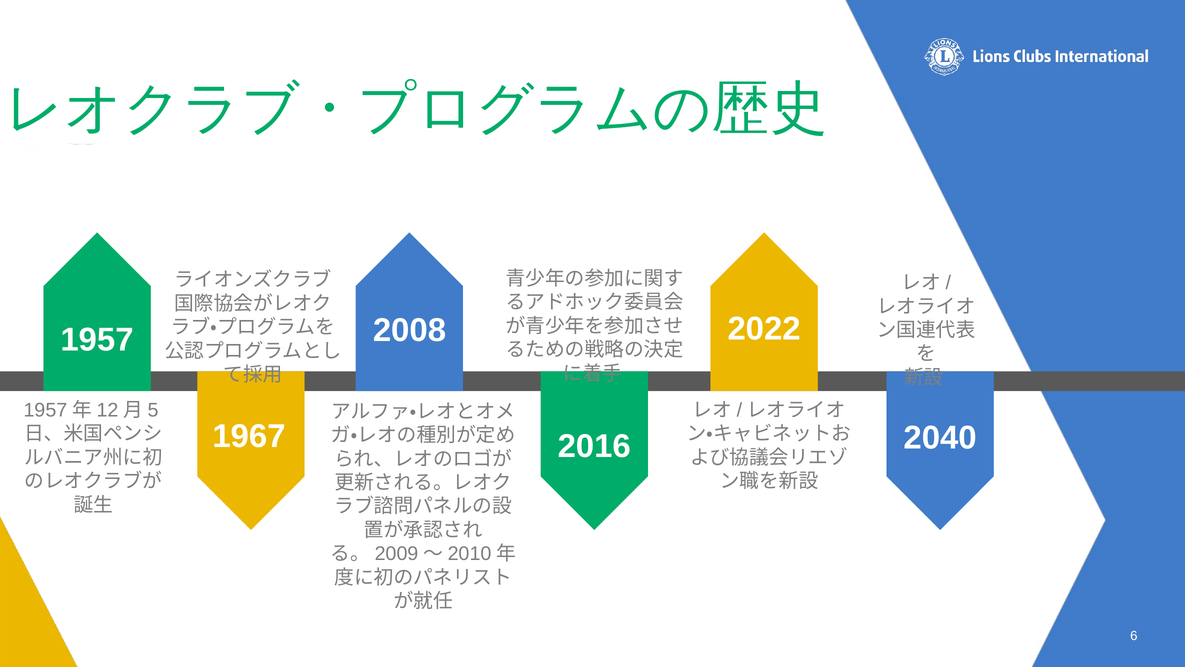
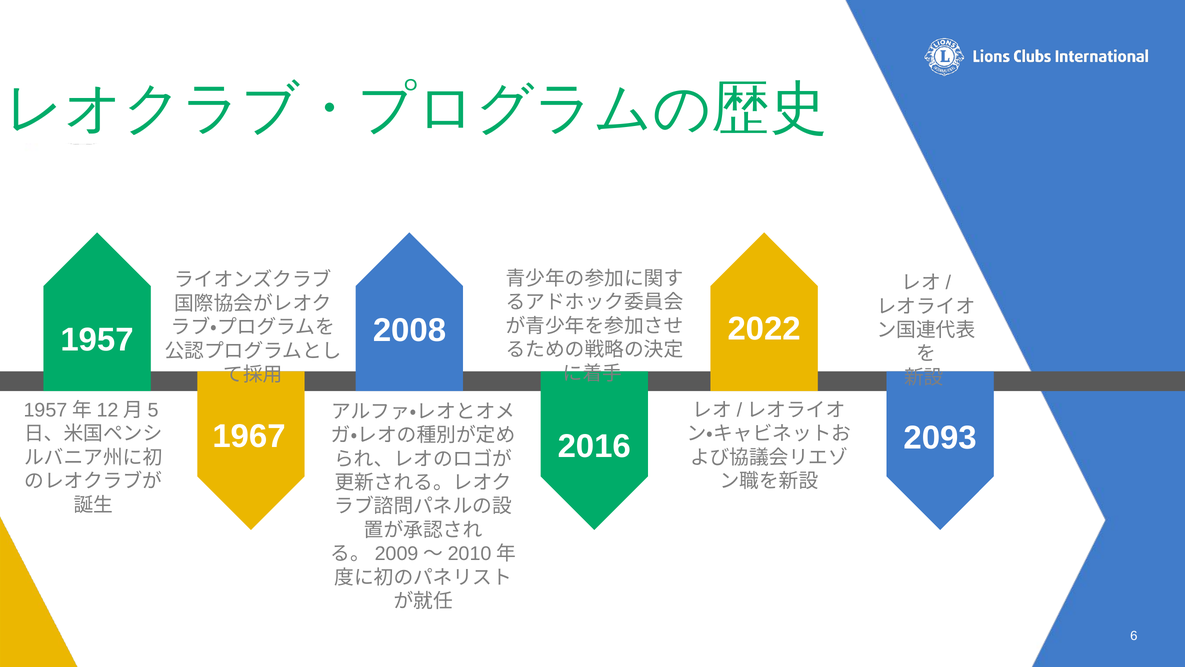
2040: 2040 -> 2093
